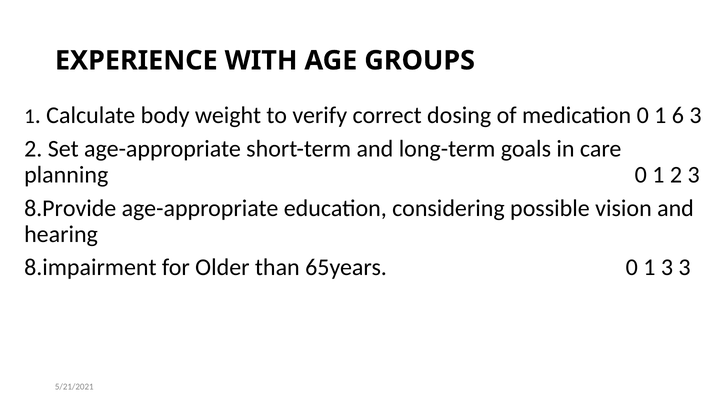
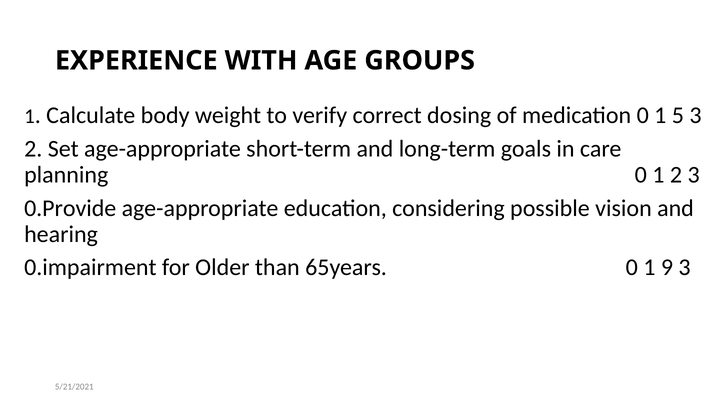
6: 6 -> 5
8.Provide: 8.Provide -> 0.Provide
8.impairment: 8.impairment -> 0.impairment
1 3: 3 -> 9
